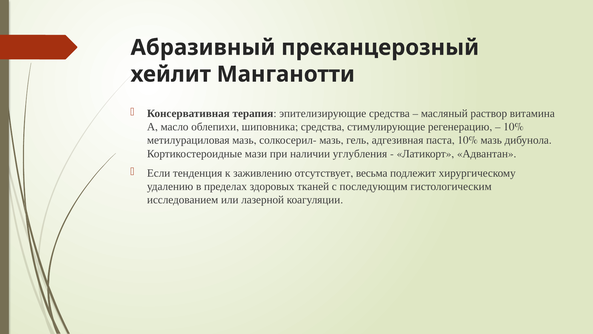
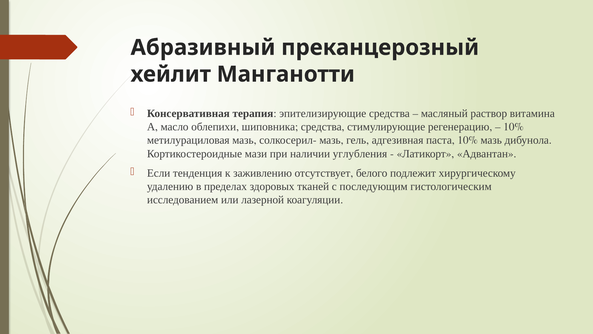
весьма: весьма -> белого
